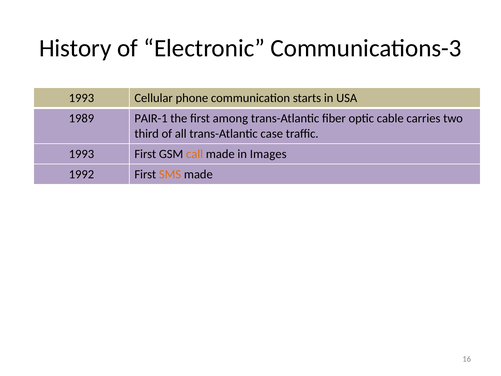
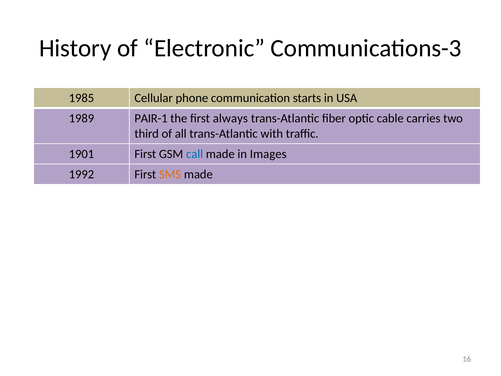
1993 at (81, 98): 1993 -> 1985
among: among -> always
case: case -> with
1993 at (81, 154): 1993 -> 1901
call colour: orange -> blue
